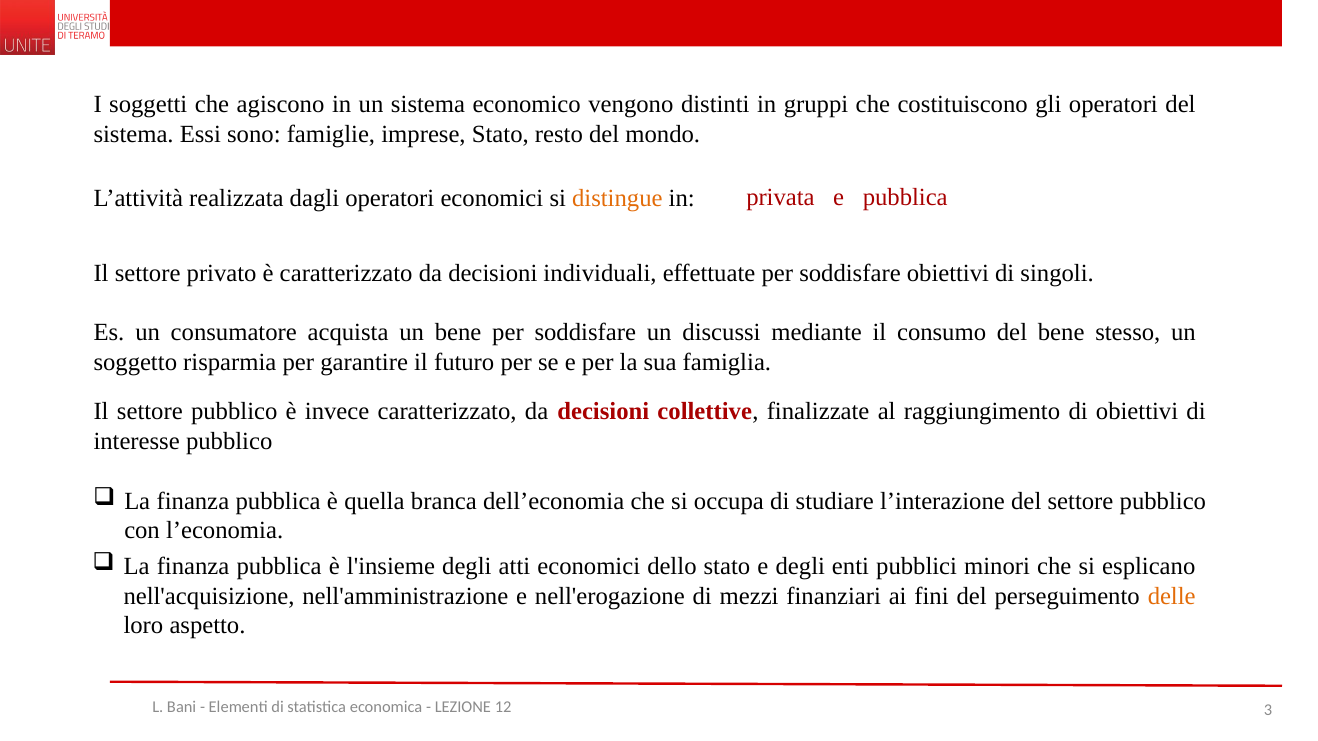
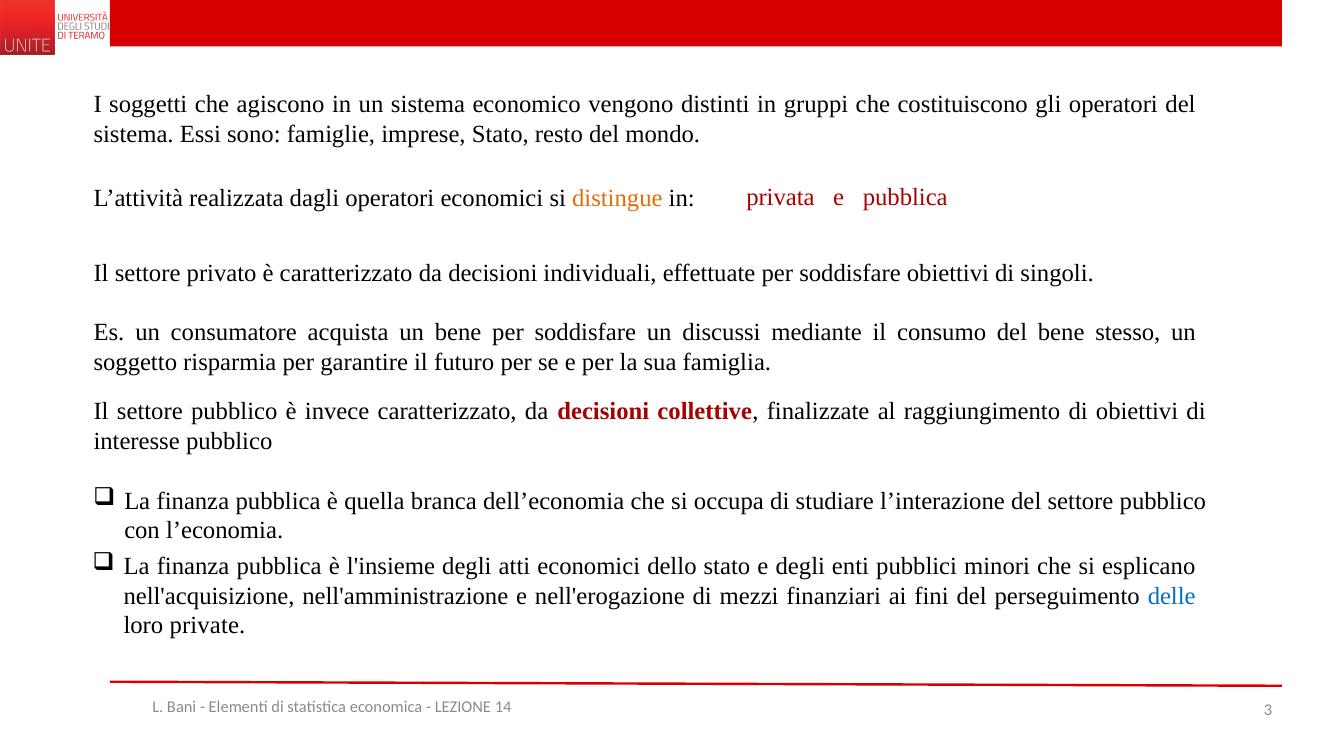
delle colour: orange -> blue
aspetto: aspetto -> private
12: 12 -> 14
